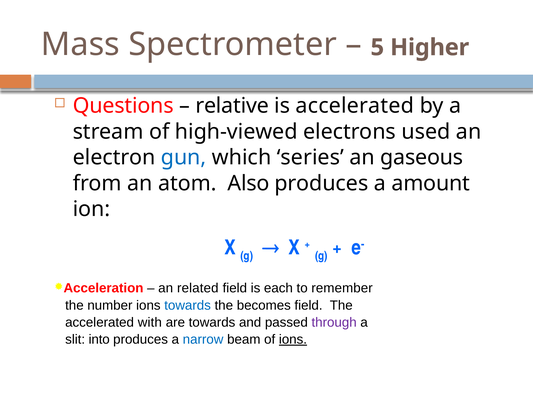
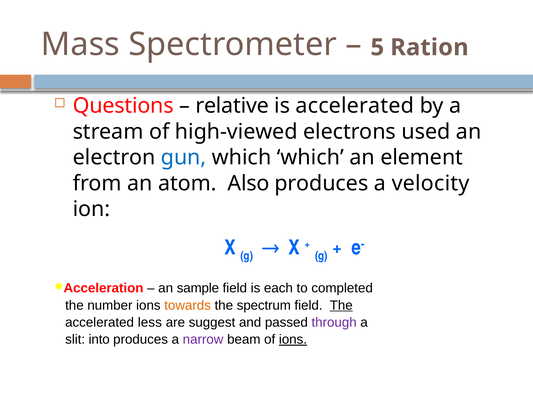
Higher: Higher -> Ration
which series: series -> which
gaseous: gaseous -> element
amount: amount -> velocity
related: related -> sample
remember: remember -> completed
towards at (188, 305) colour: blue -> orange
becomes: becomes -> spectrum
The at (341, 305) underline: none -> present
with: with -> less
are towards: towards -> suggest
narrow colour: blue -> purple
